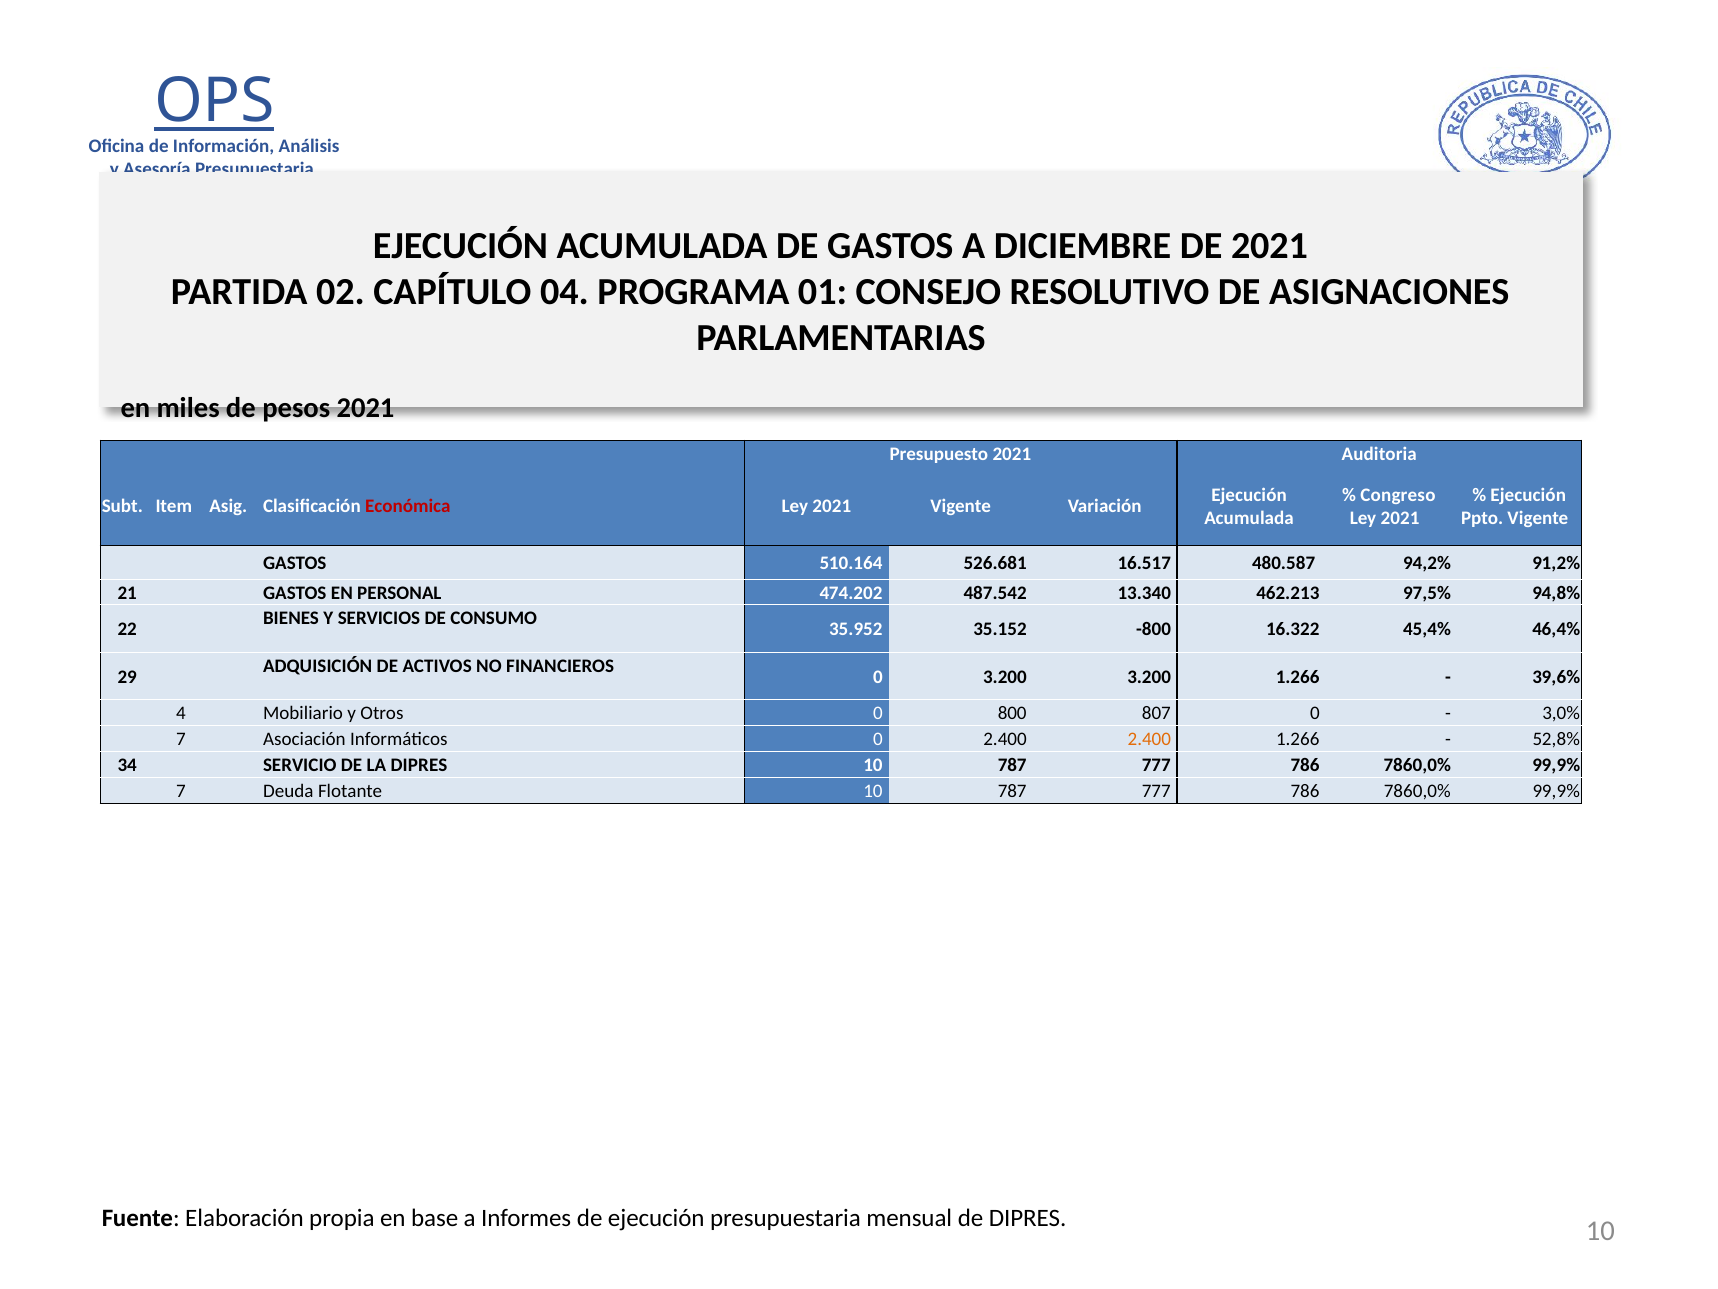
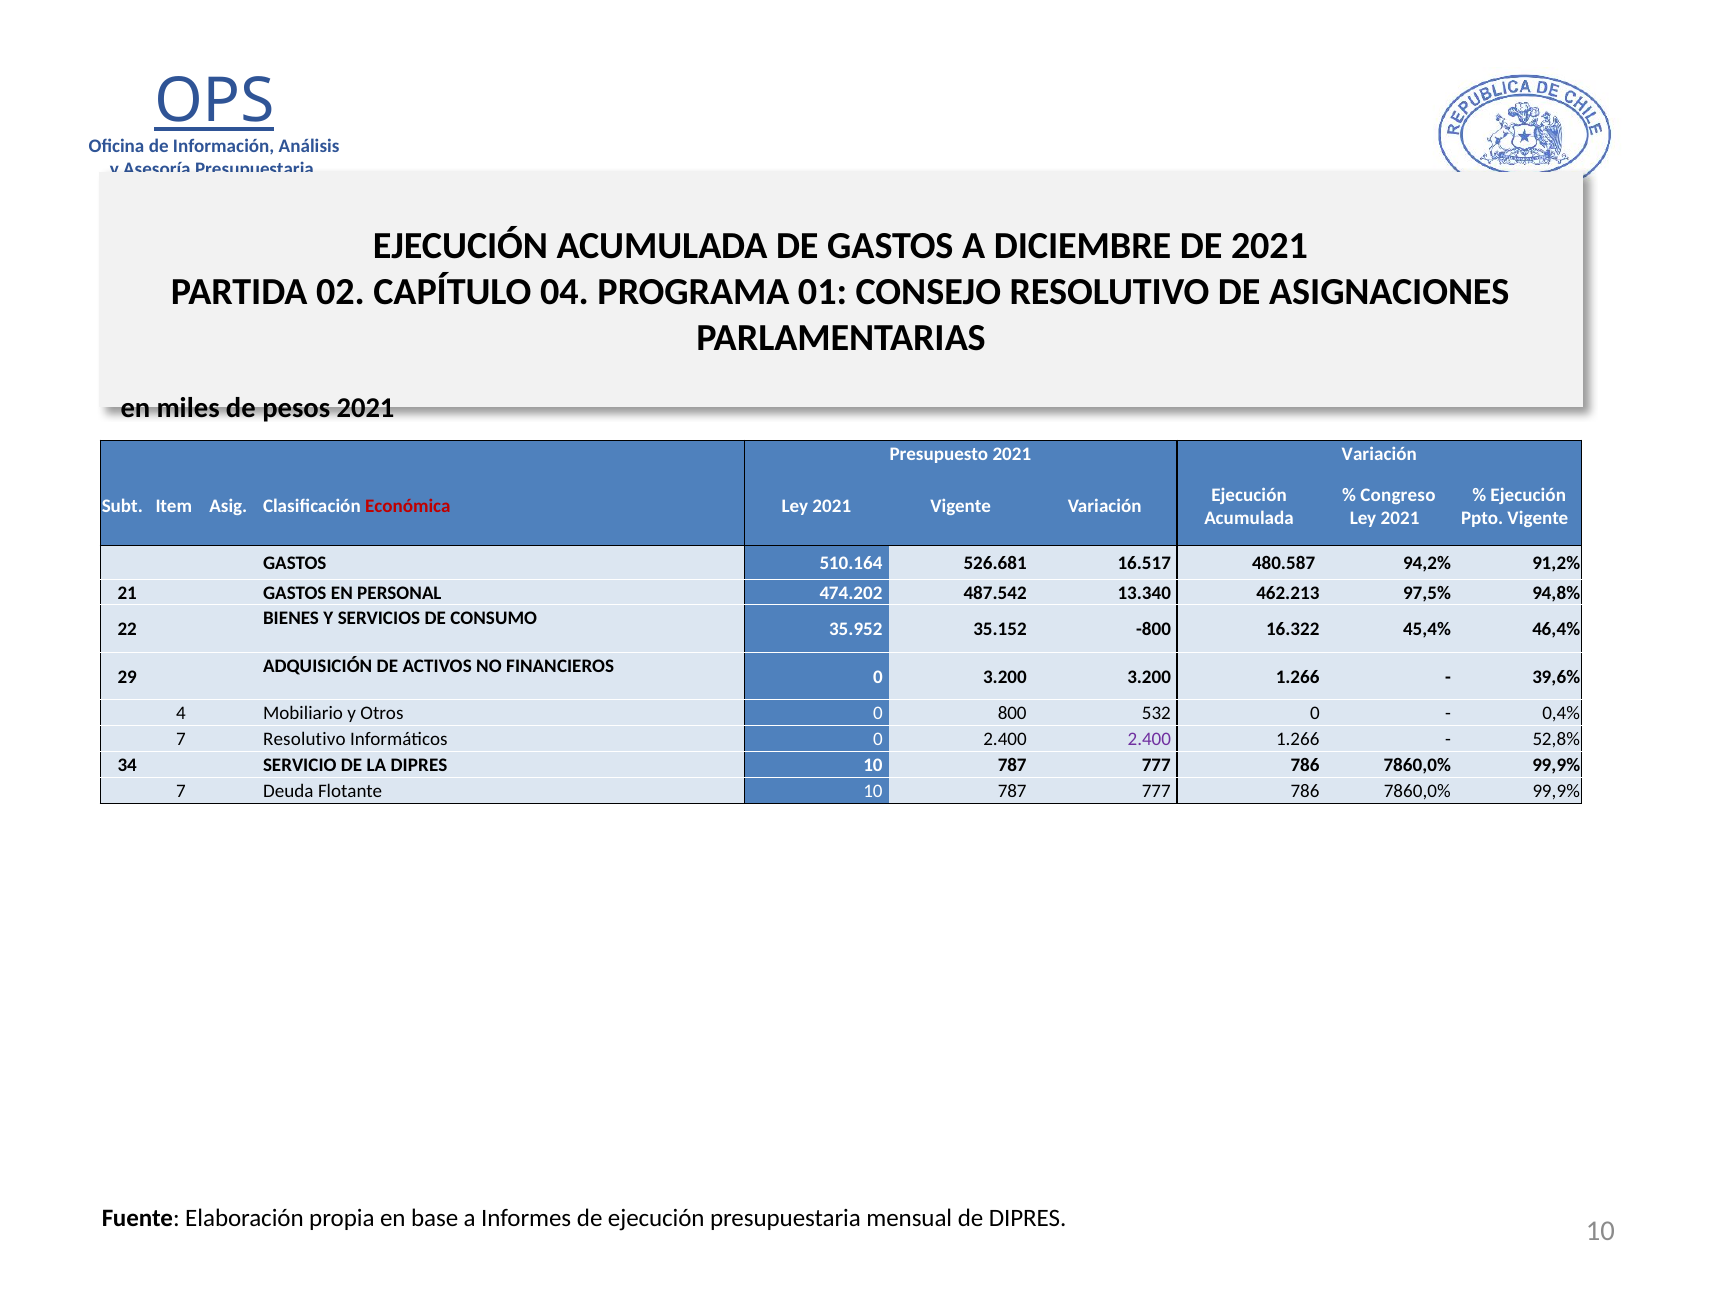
2021 Auditoria: Auditoria -> Variación
807: 807 -> 532
3,0%: 3,0% -> 0,4%
7 Asociación: Asociación -> Resolutivo
2.400 at (1149, 739) colour: orange -> purple
